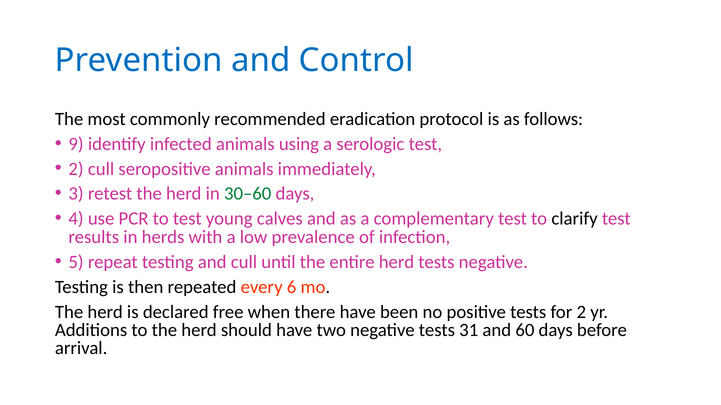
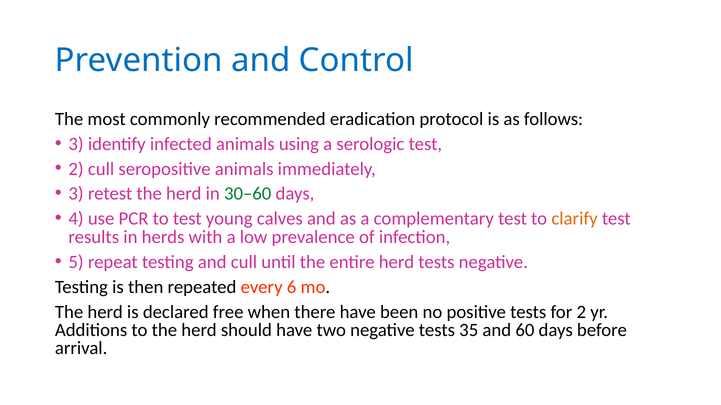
9 at (76, 144): 9 -> 3
clarify colour: black -> orange
31: 31 -> 35
